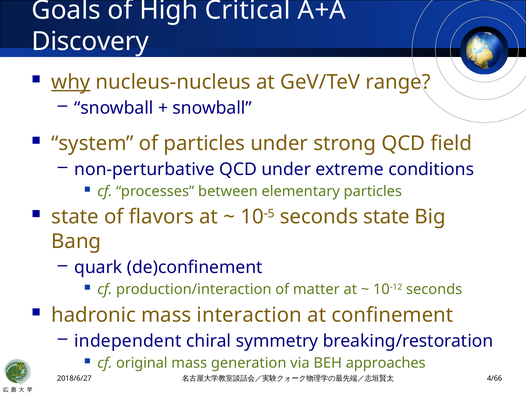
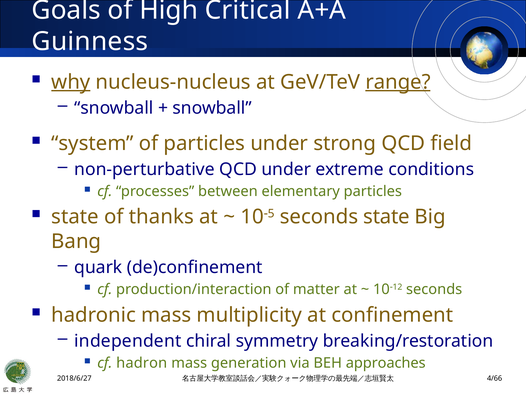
Discovery: Discovery -> Guinness
range underline: none -> present
flavors: flavors -> thanks
interaction: interaction -> multiplicity
original: original -> hadron
